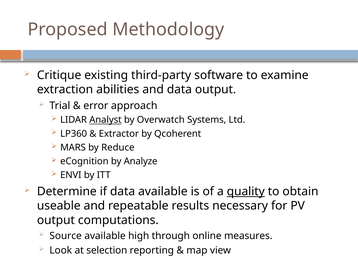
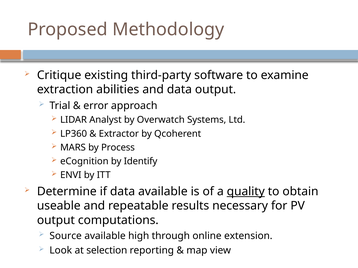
Analyst underline: present -> none
Reduce: Reduce -> Process
Analyze: Analyze -> Identify
measures: measures -> extension
